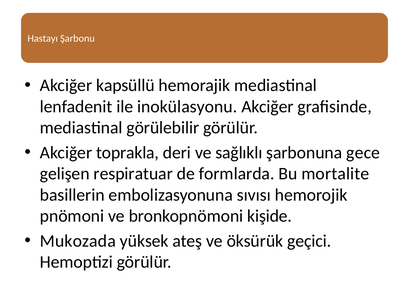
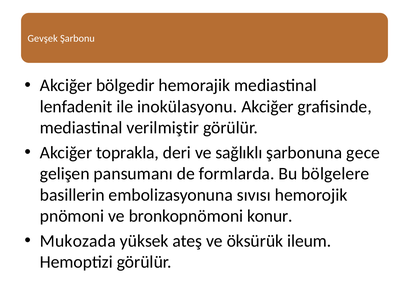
Hastayı: Hastayı -> Gevşek
kapsüllü: kapsüllü -> bölgedir
görülebilir: görülebilir -> verilmiştir
respiratuar: respiratuar -> pansumanı
mortalite: mortalite -> bölgelere
kişide: kişide -> konur
geçici: geçici -> ileum
